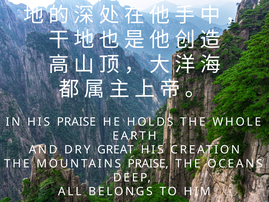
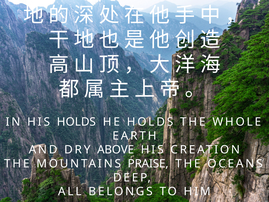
HIS PRAISE: PRAISE -> HOLDS
GREAT: GREAT -> ABOVE
